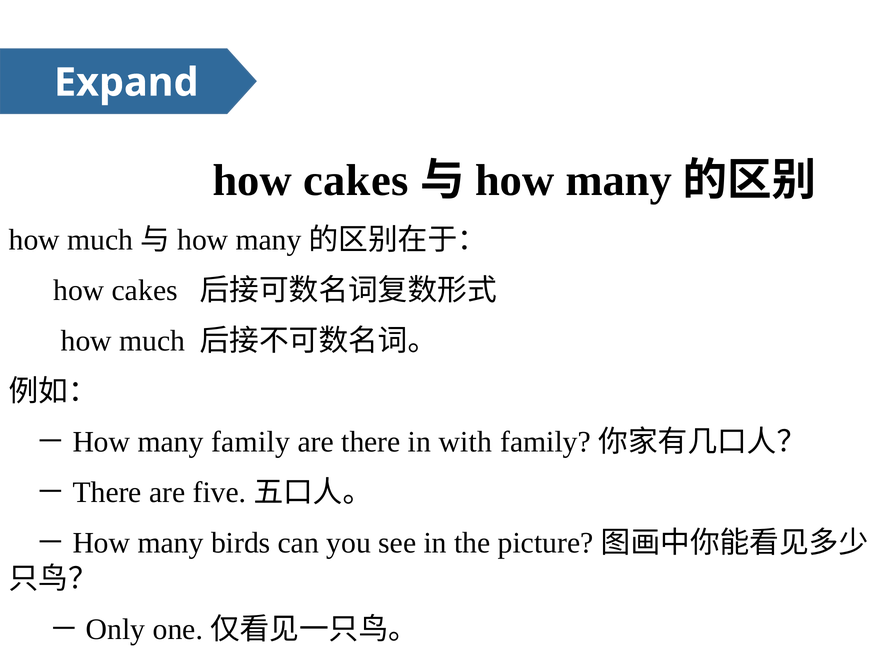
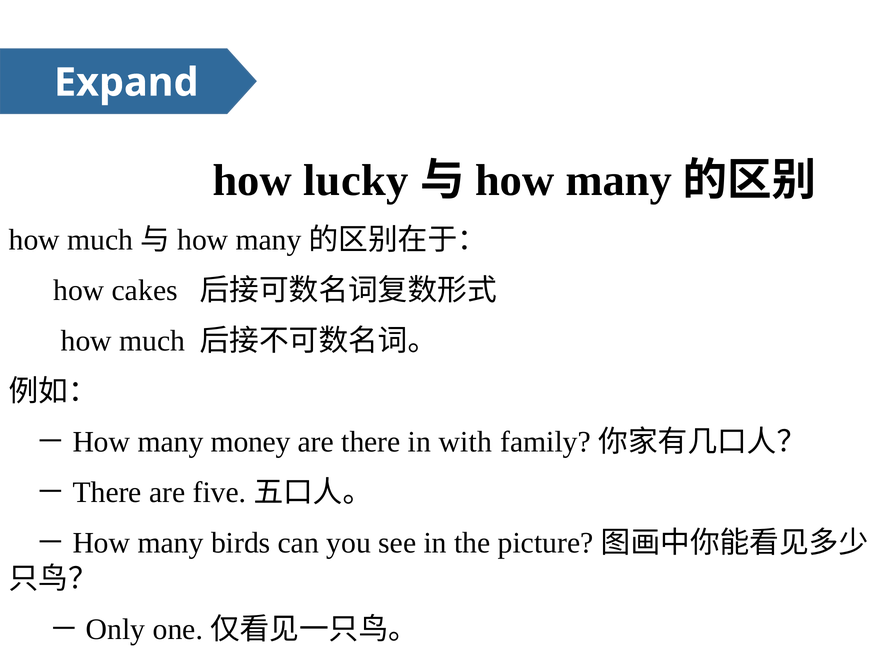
cakes at (356, 180): cakes -> lucky
many family: family -> money
